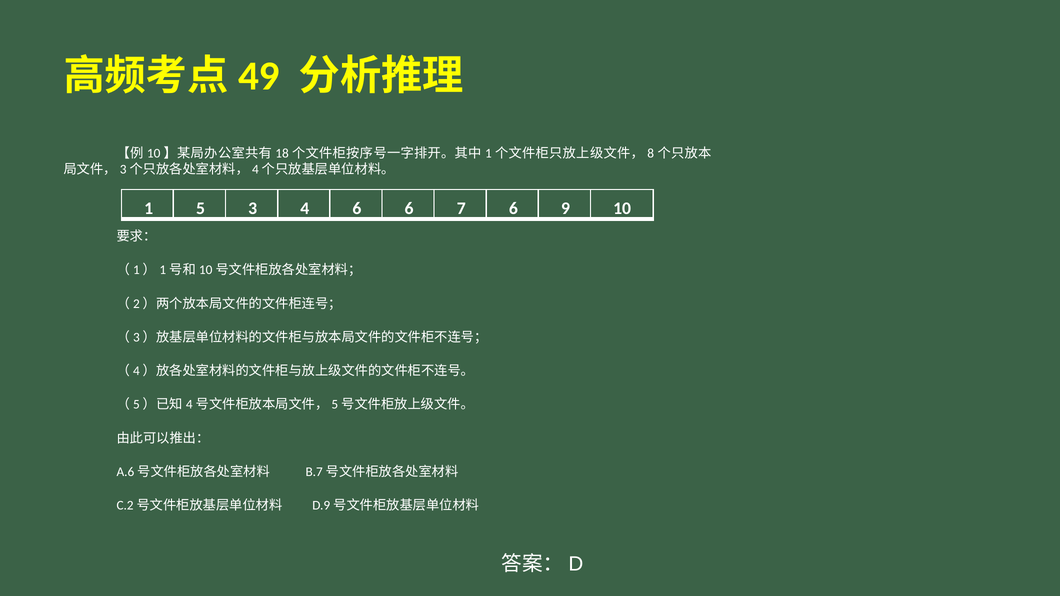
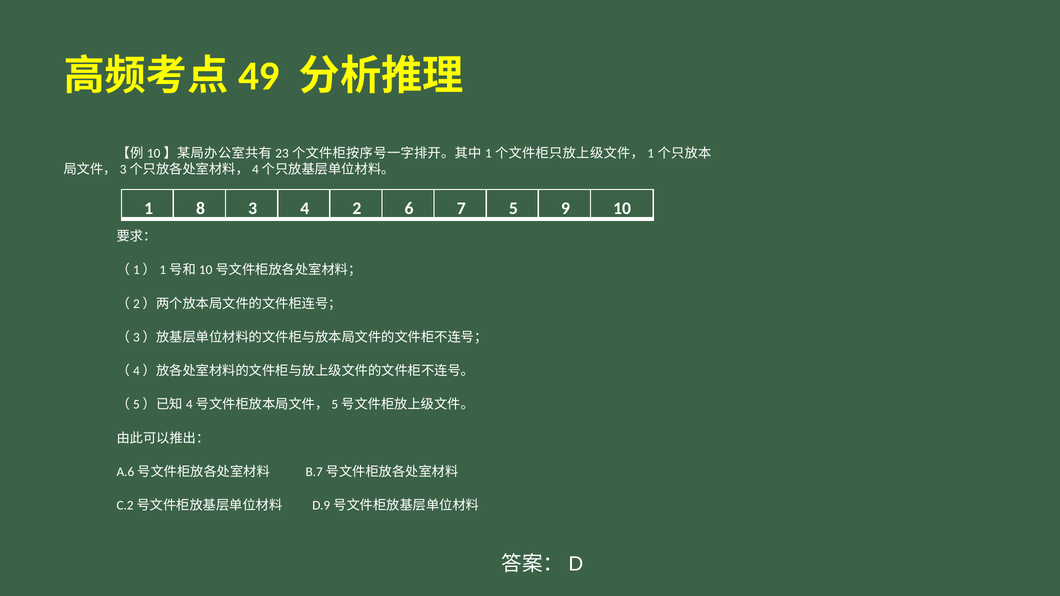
18: 18 -> 23
8 at (651, 153): 8 -> 1
5: 5 -> 8
4 6: 6 -> 2
7 6: 6 -> 5
